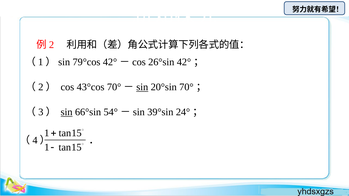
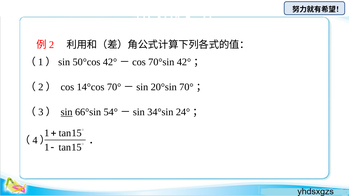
79°cos: 79°cos -> 50°cos
26°sin: 26°sin -> 70°sin
43°cos: 43°cos -> 14°cos
sin at (142, 87) underline: present -> none
39°sin: 39°sin -> 34°sin
